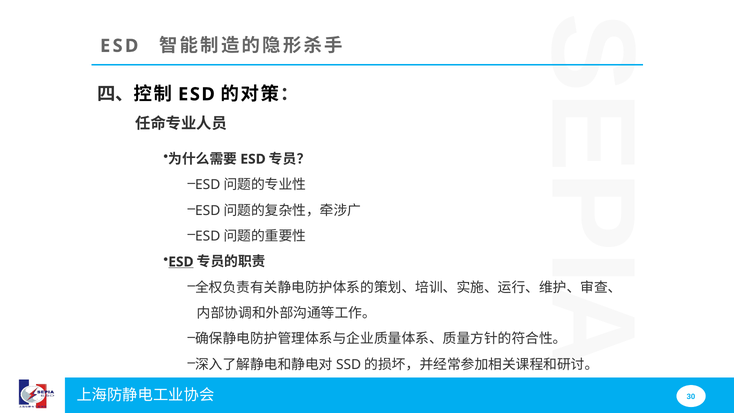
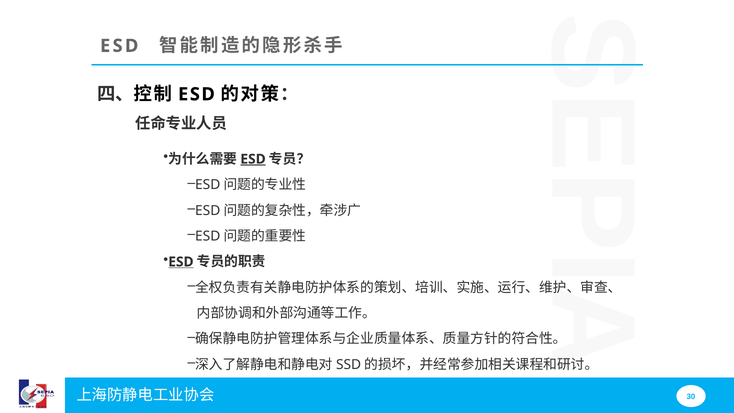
ESD at (253, 159) underline: none -> present
